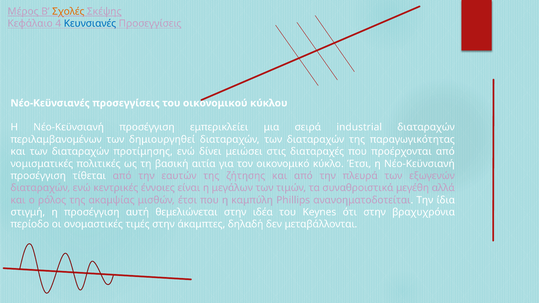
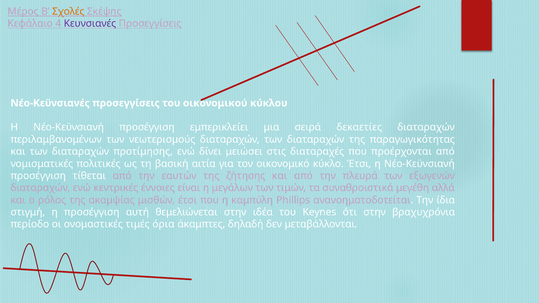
Κευνσιανές colour: blue -> purple
industrial: industrial -> δεκαετίες
δημιουργηθεί: δημιουργηθεί -> νεωτερισμούς
τιμές στην: στην -> όρια
